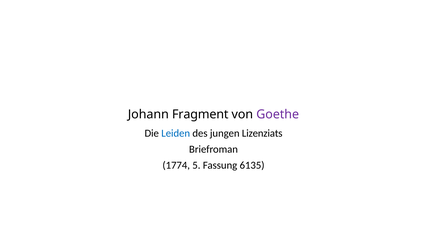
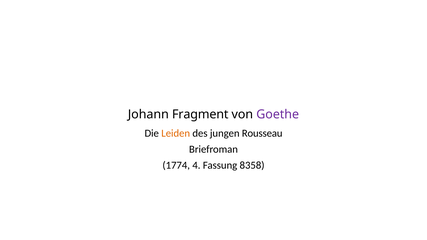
Leiden colour: blue -> orange
Lizenziats: Lizenziats -> Rousseau
5: 5 -> 4
6135: 6135 -> 8358
